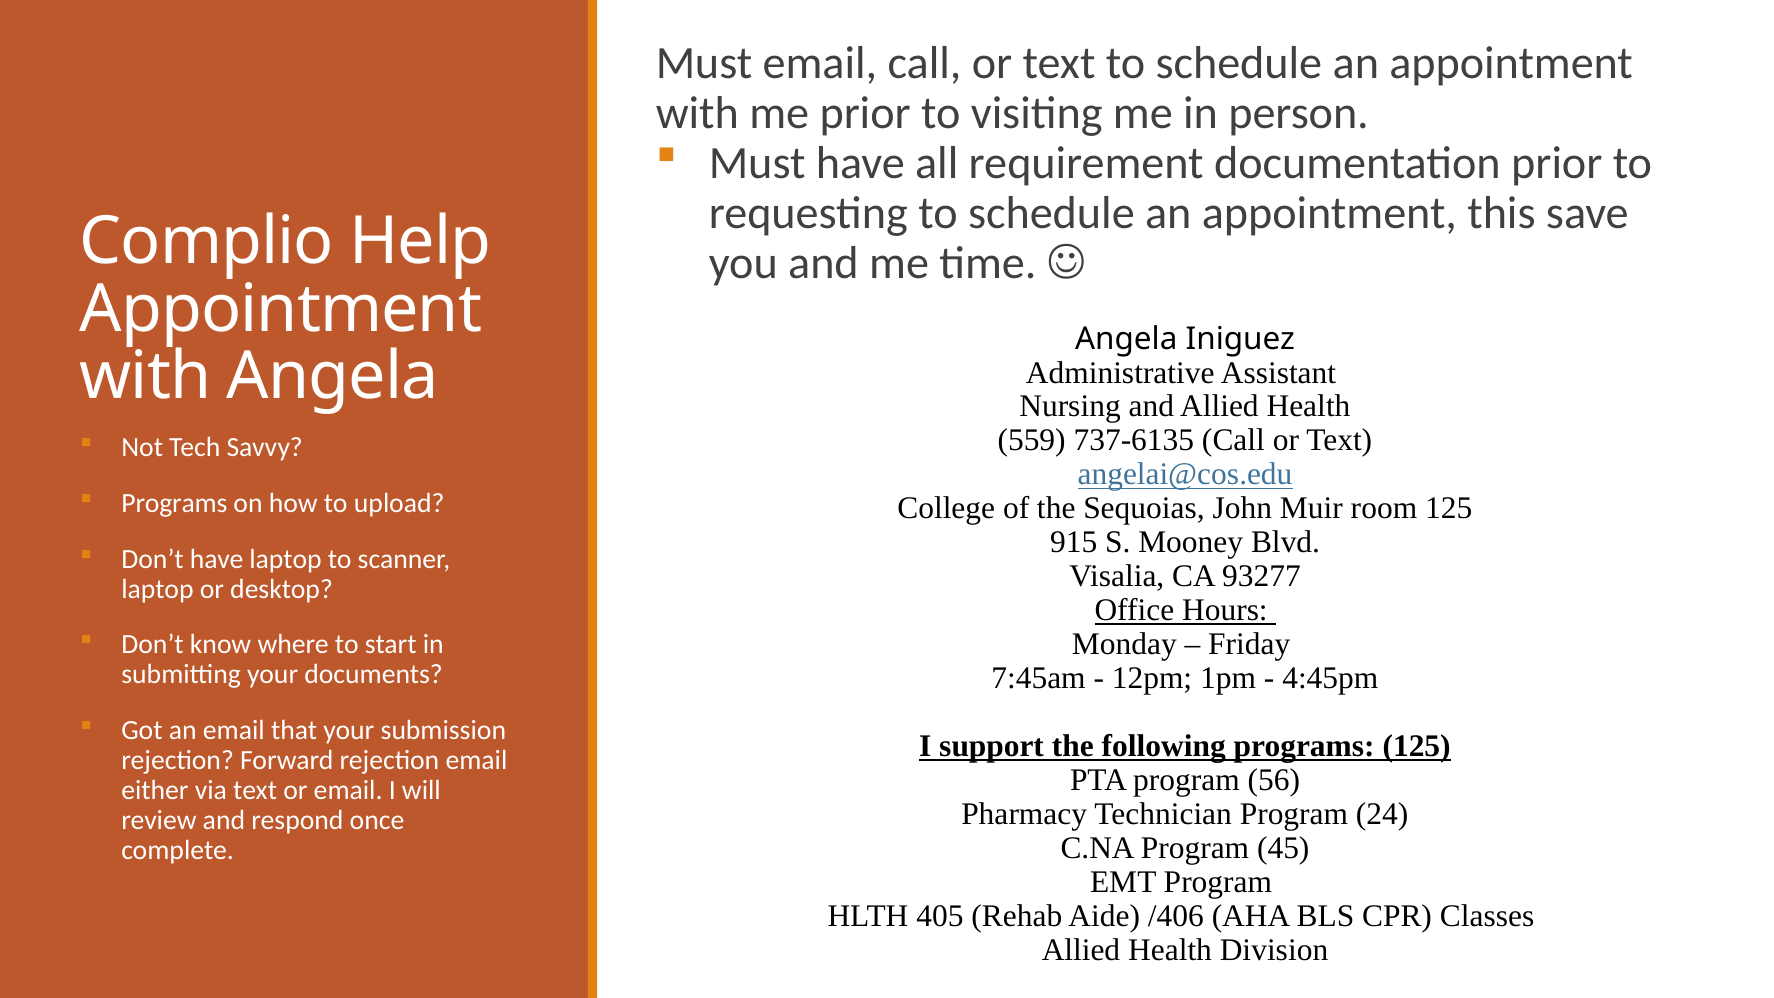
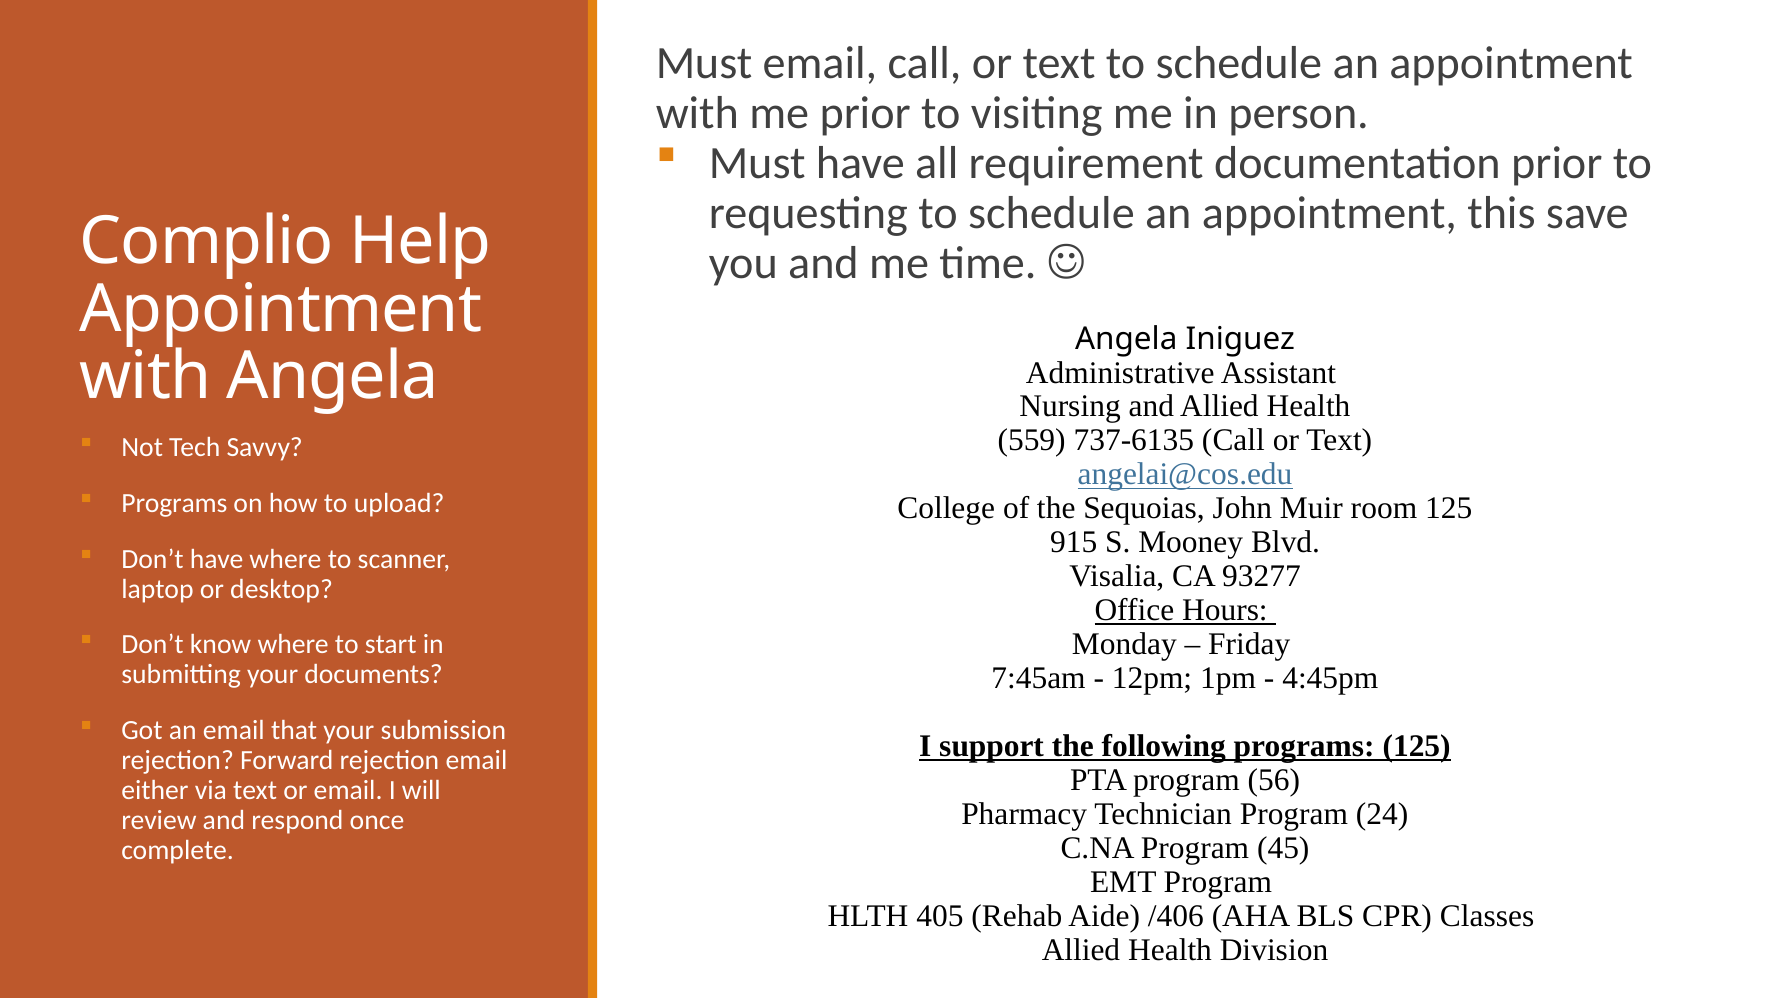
have laptop: laptop -> where
